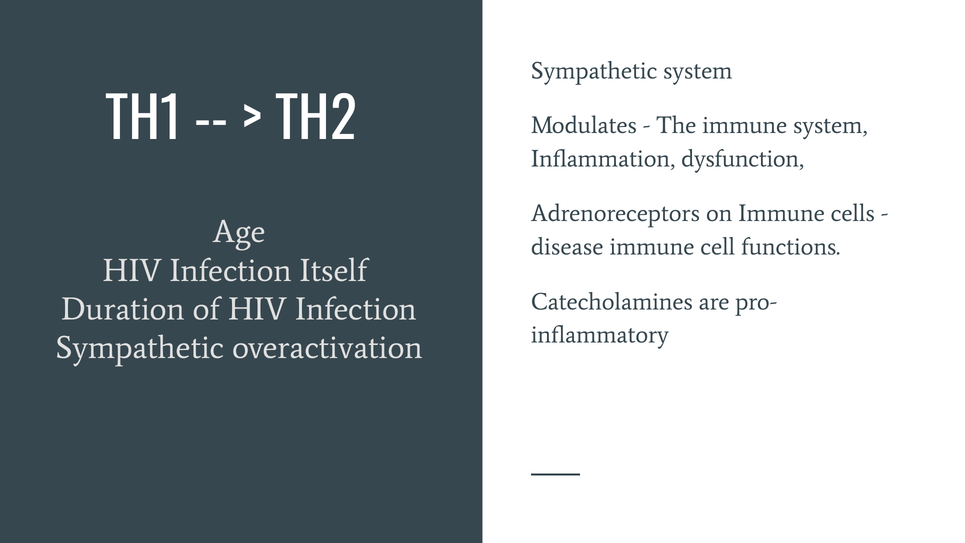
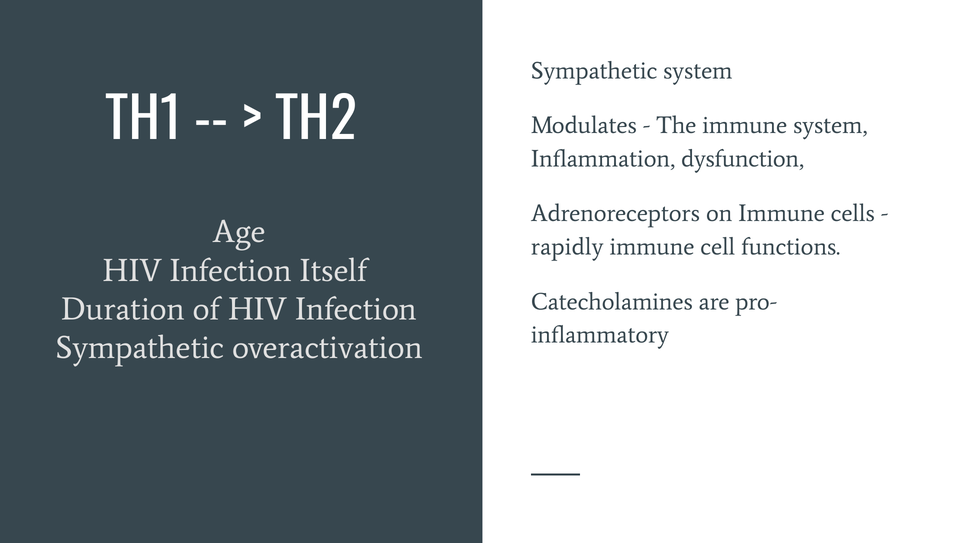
disease: disease -> rapidly
